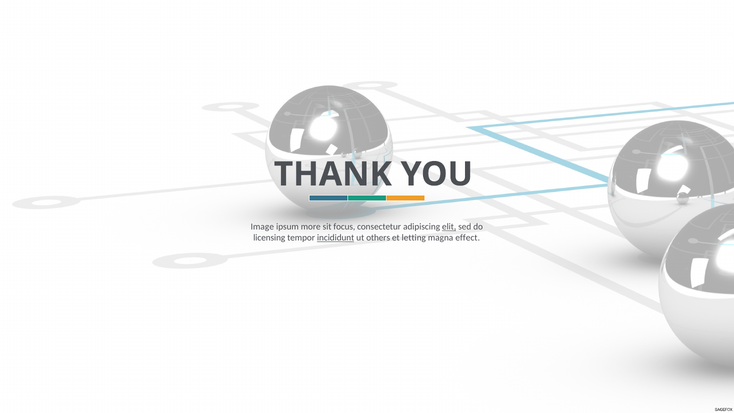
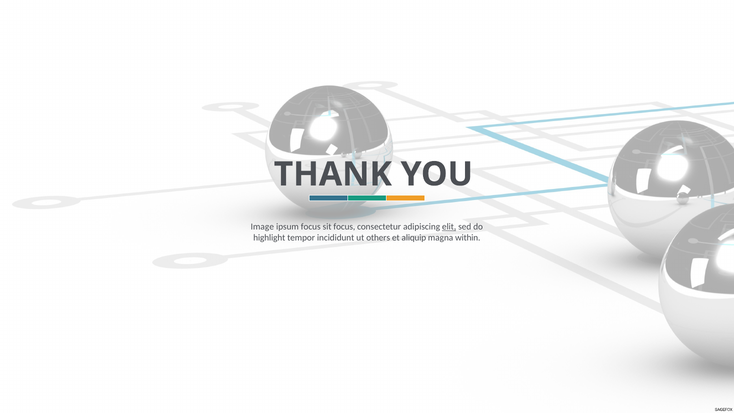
ipsum more: more -> focus
licensing: licensing -> highlight
incididunt underline: present -> none
letting: letting -> aliquip
effect: effect -> within
